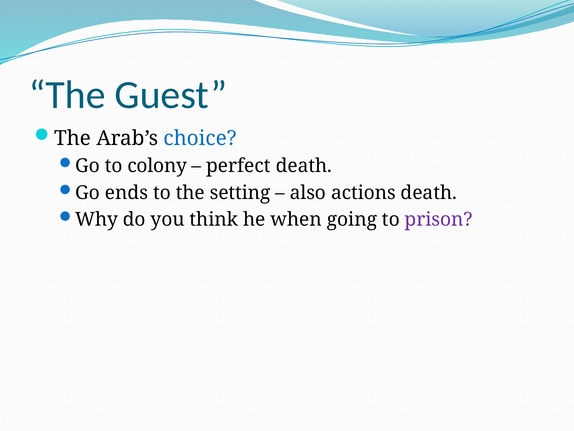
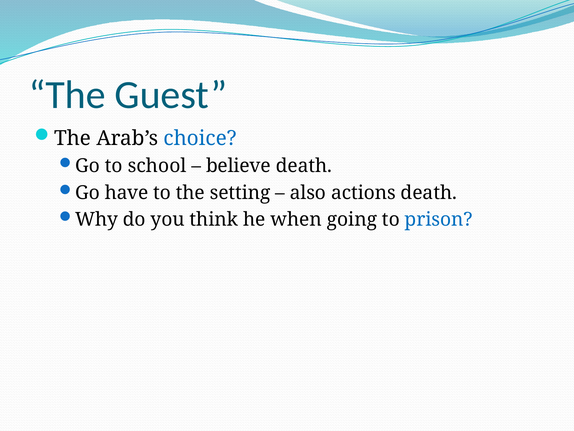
colony: colony -> school
perfect: perfect -> believe
ends: ends -> have
prison colour: purple -> blue
